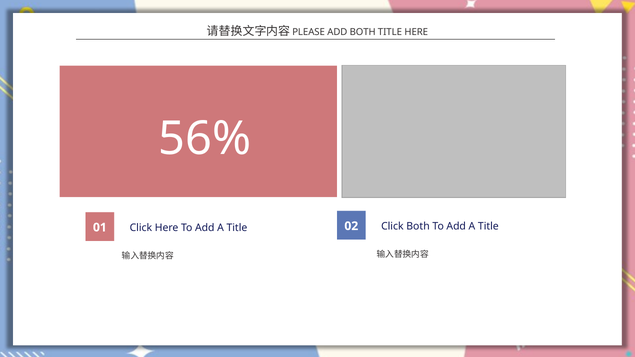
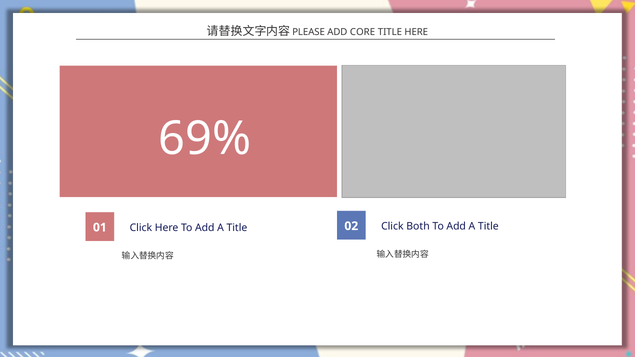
ADD BOTH: BOTH -> CORE
56%: 56% -> 69%
